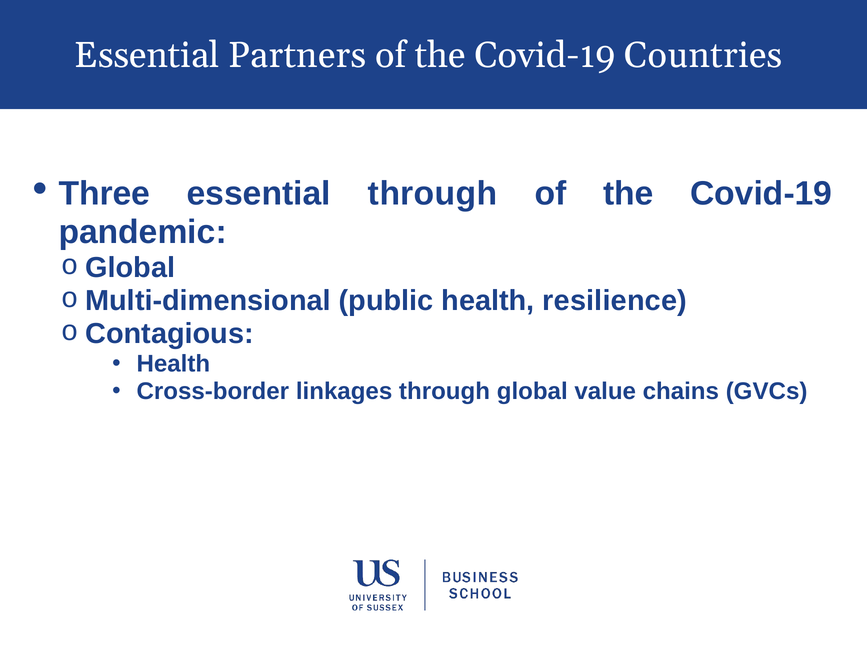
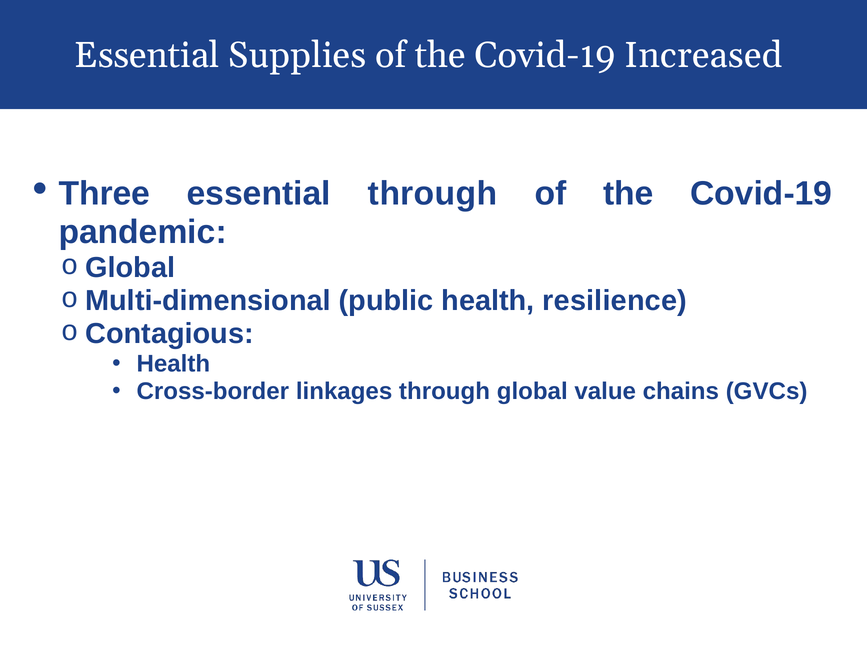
Partners: Partners -> Supplies
Countries: Countries -> Increased
